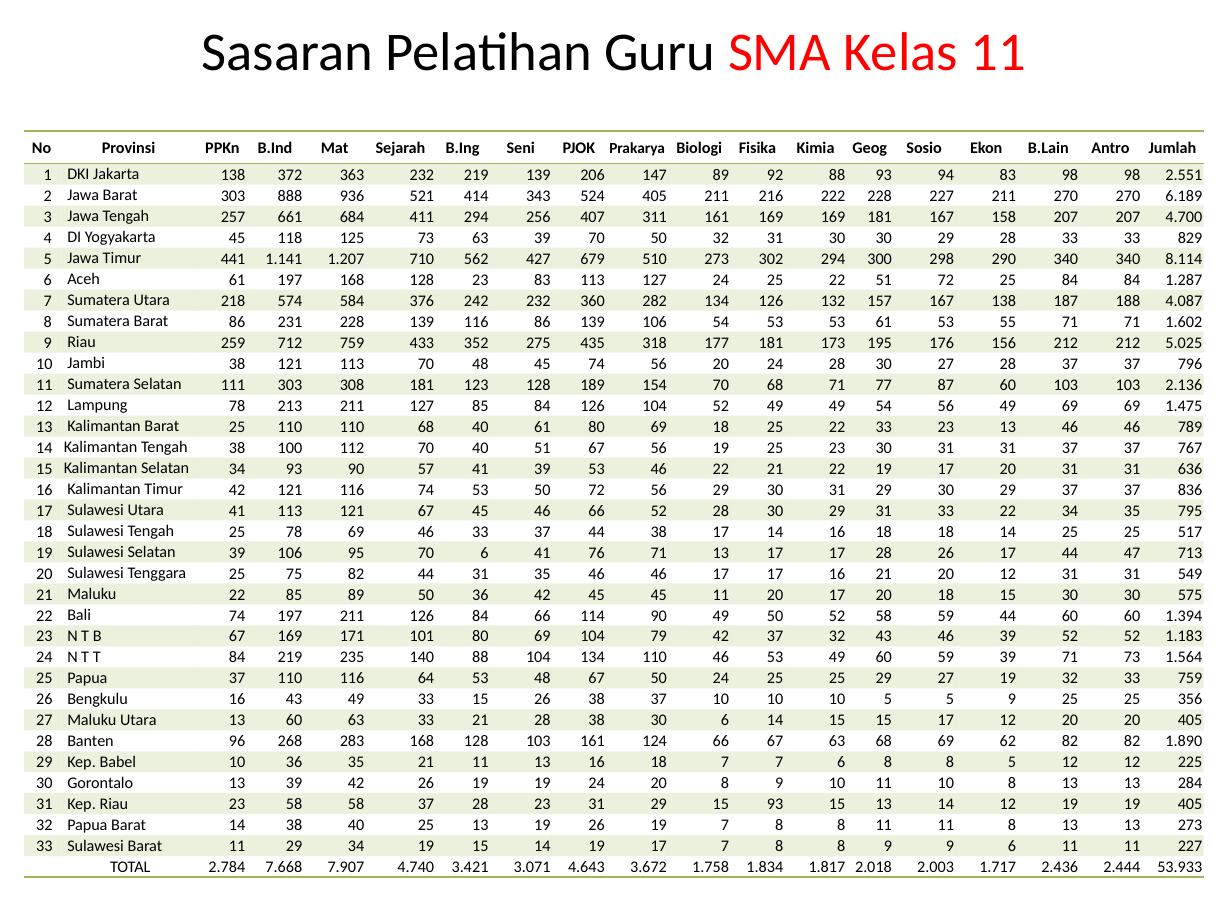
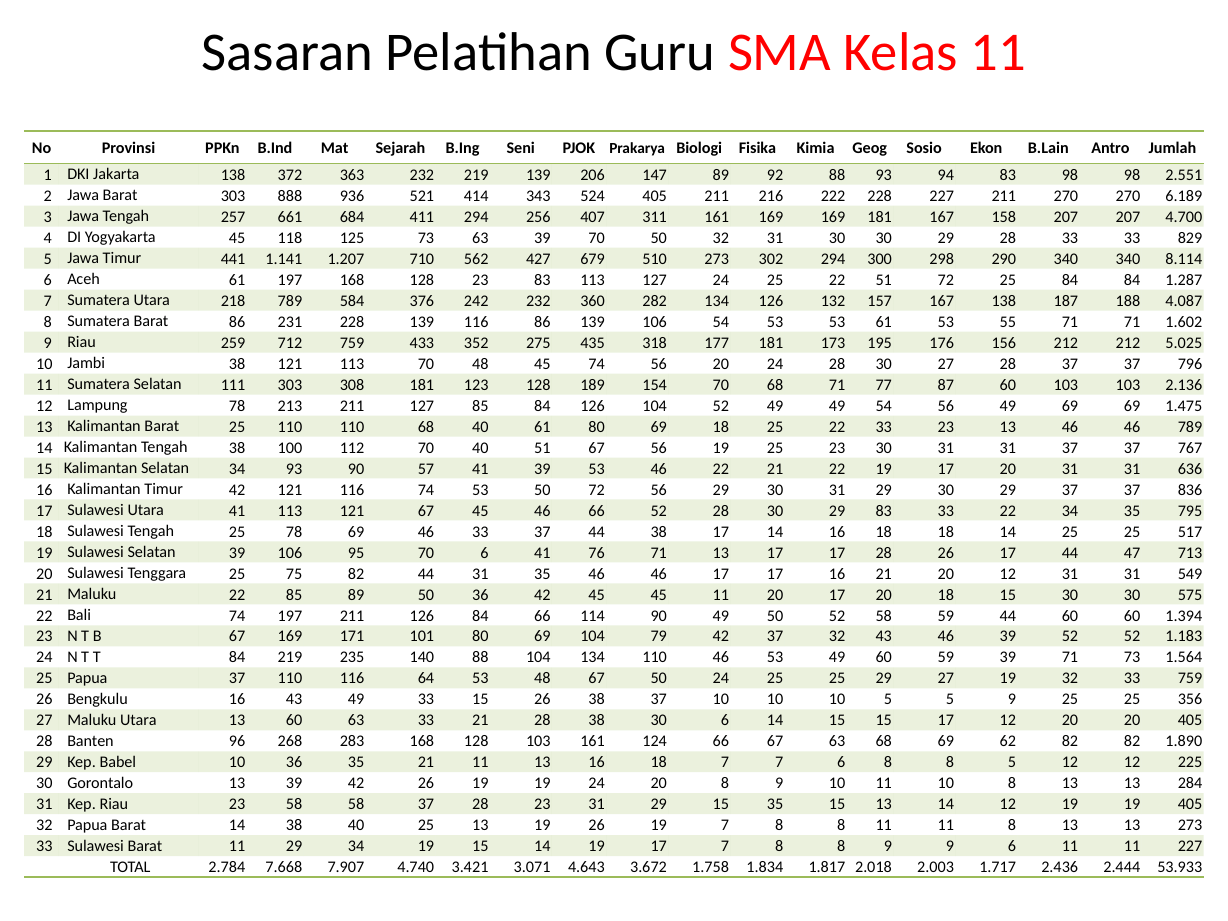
218 574: 574 -> 789
29 31: 31 -> 83
15 93: 93 -> 35
